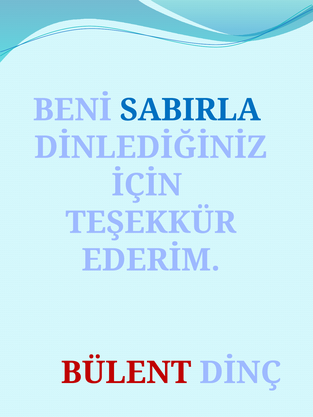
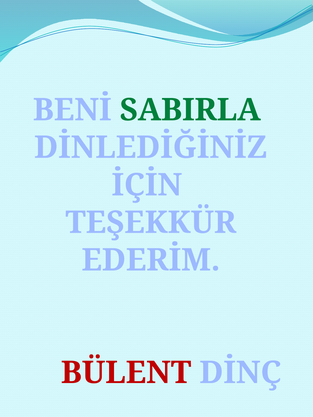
SABIRLA colour: blue -> green
